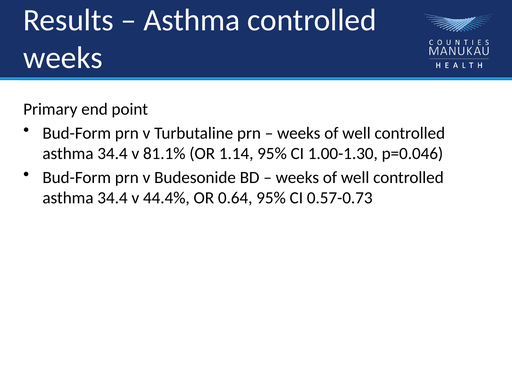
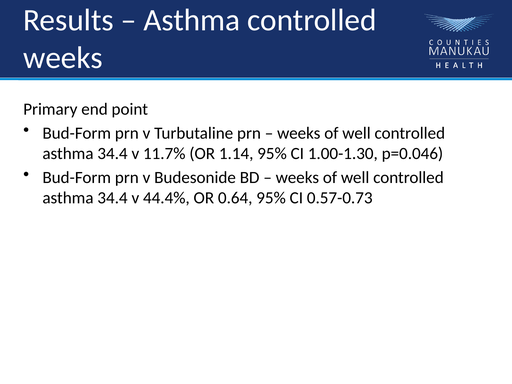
81.1%: 81.1% -> 11.7%
